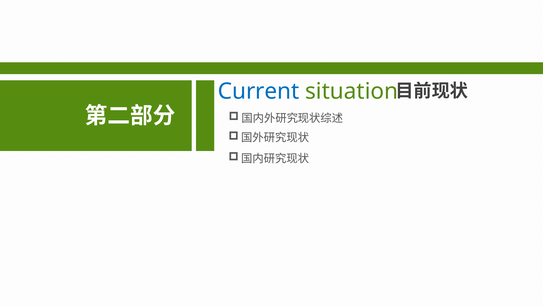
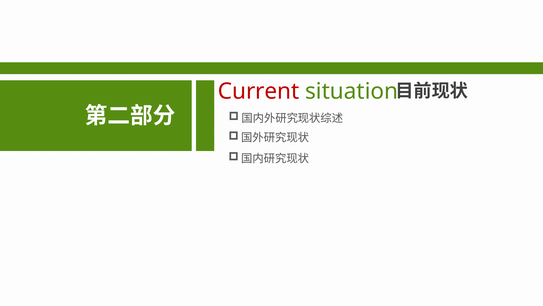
Current colour: blue -> red
